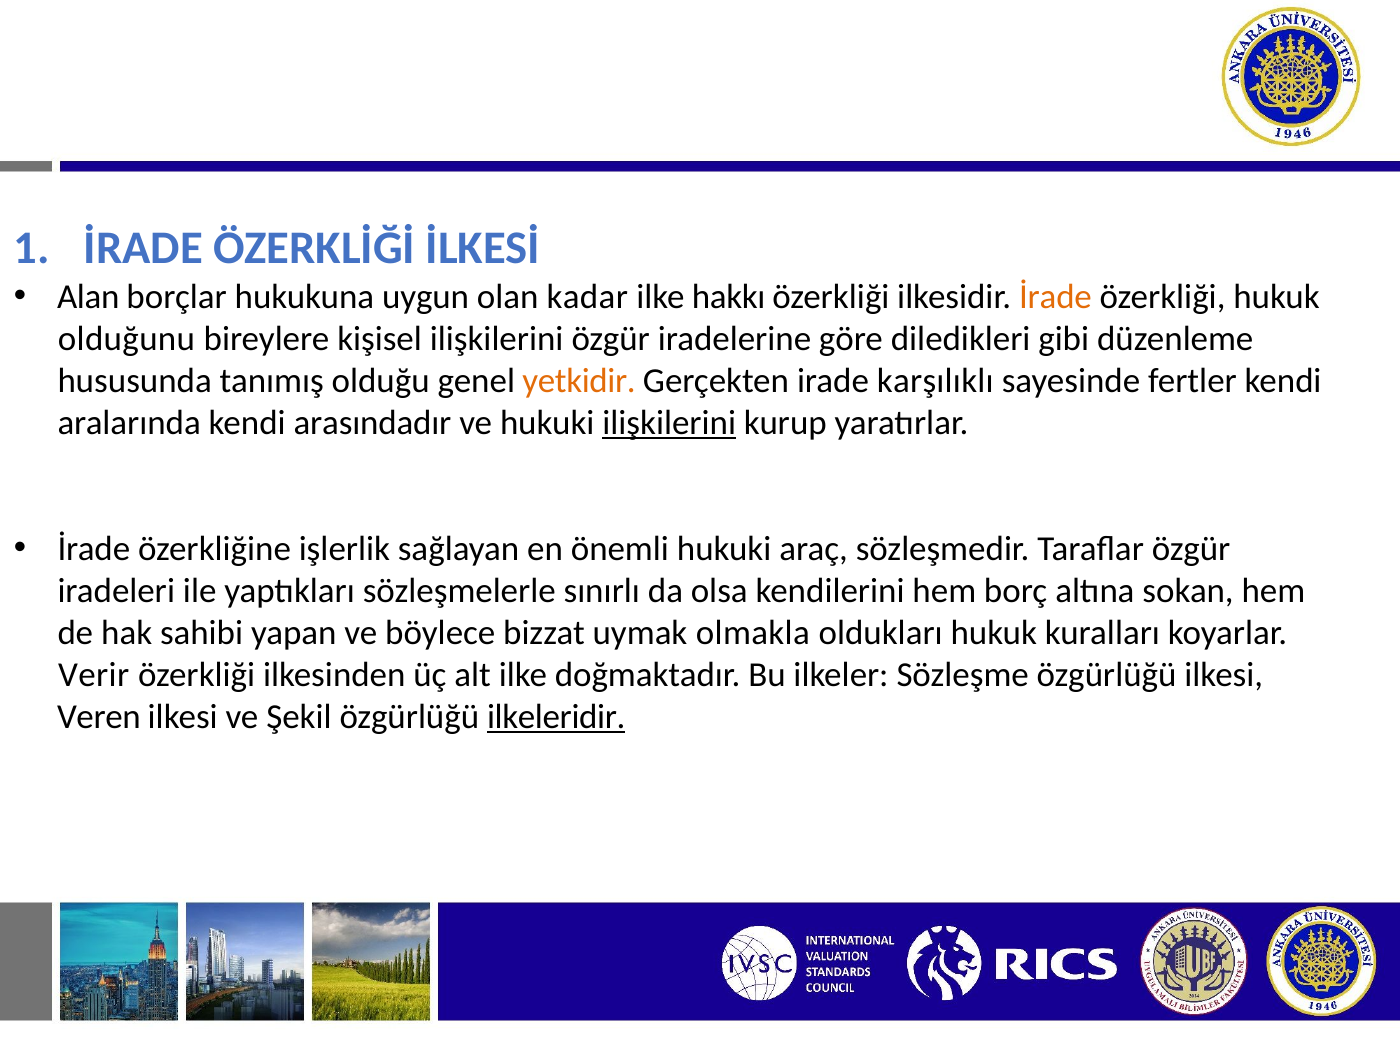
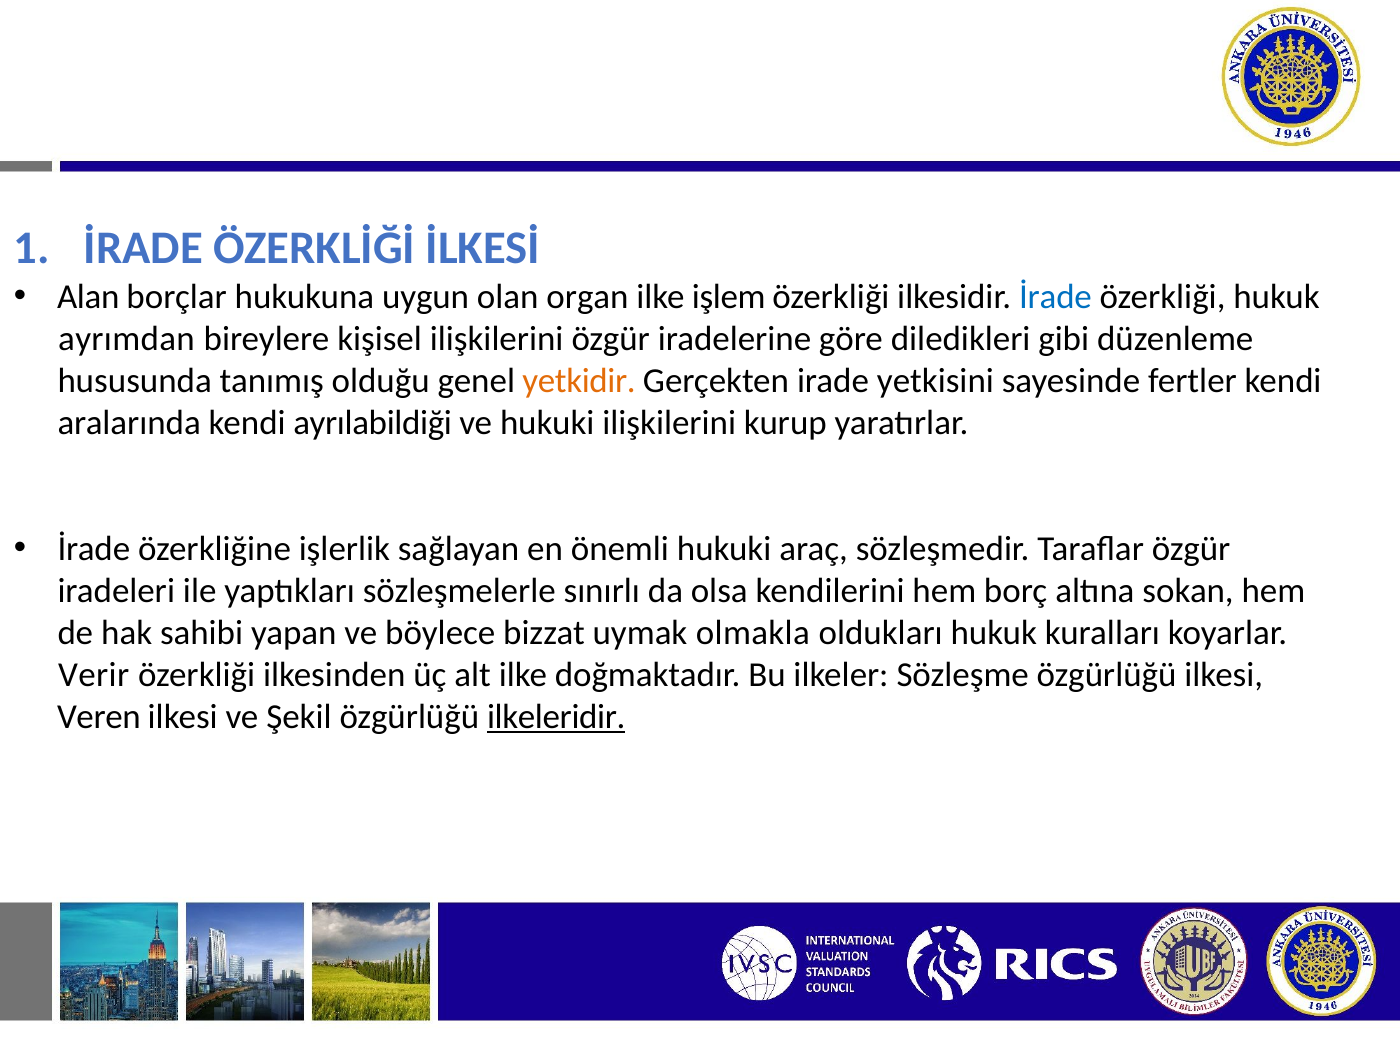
kadar: kadar -> organ
hakkı: hakkı -> işlem
İrade at (1055, 297) colour: orange -> blue
olduğunu: olduğunu -> ayrımdan
karşılıklı: karşılıklı -> yetkisini
arasındadır: arasındadır -> ayrılabildiği
ilişkilerini at (669, 423) underline: present -> none
